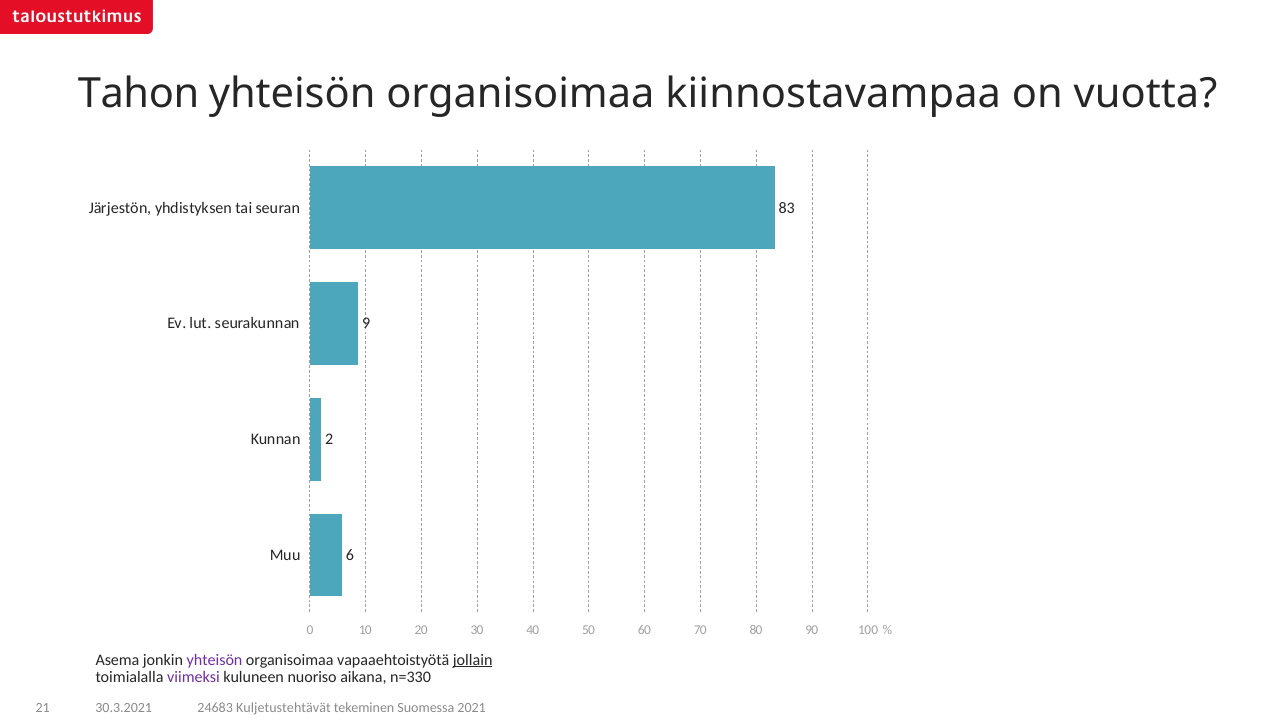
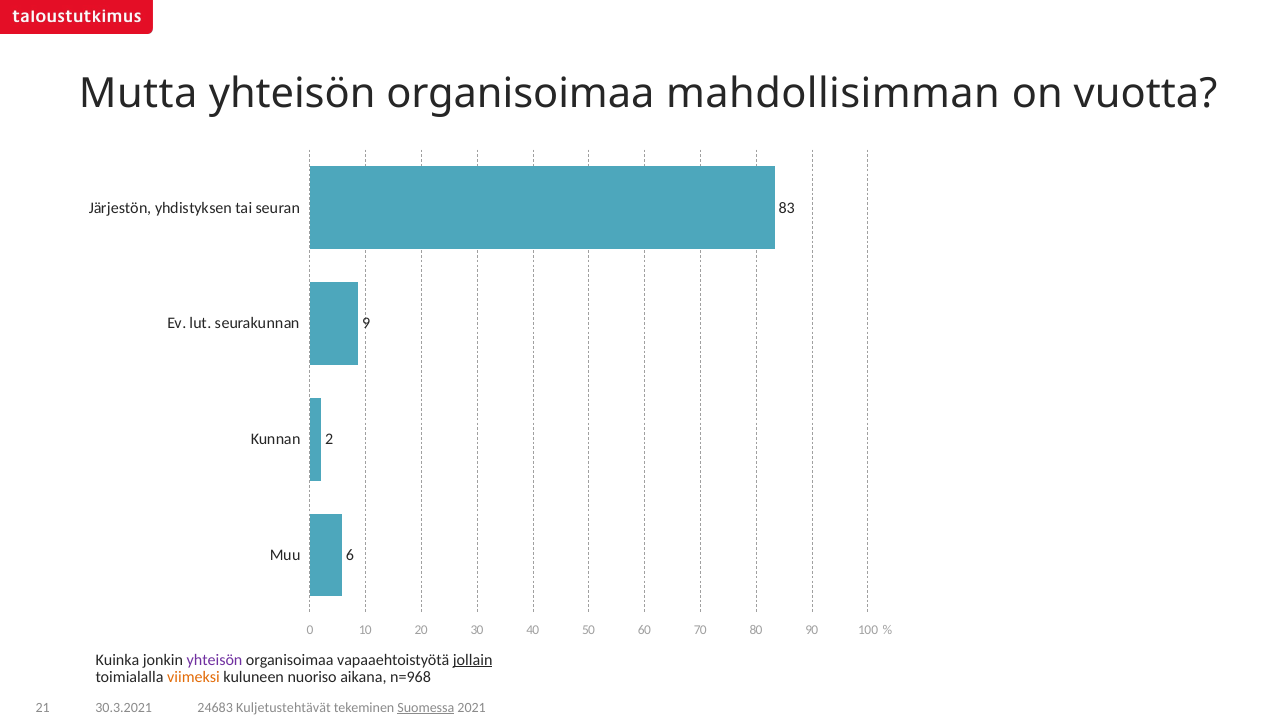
Tahon: Tahon -> Mutta
kiinnostavampaa: kiinnostavampaa -> mahdollisimman
Asema: Asema -> Kuinka
viimeksi colour: purple -> orange
n=330: n=330 -> n=968
Suomessa underline: none -> present
